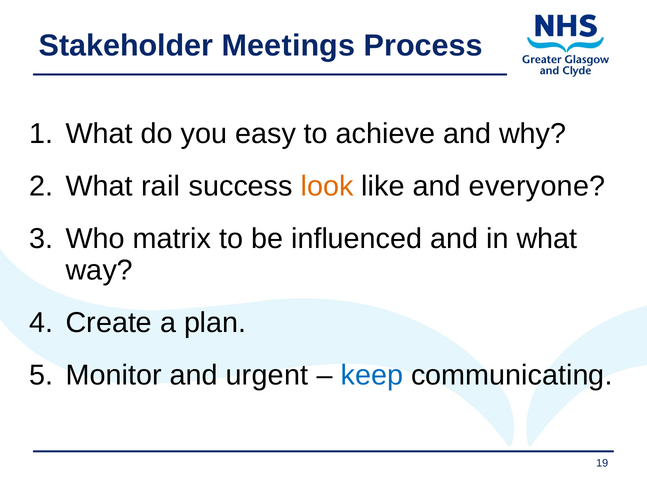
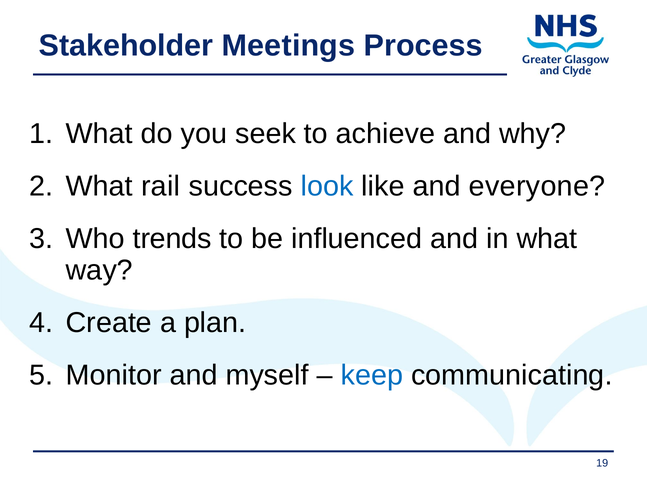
easy: easy -> seek
look colour: orange -> blue
matrix: matrix -> trends
urgent: urgent -> myself
